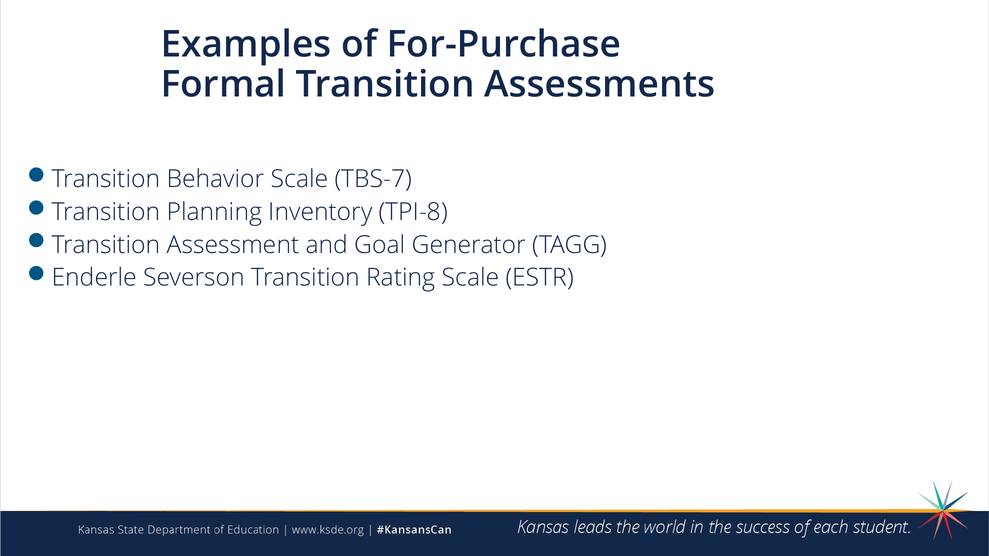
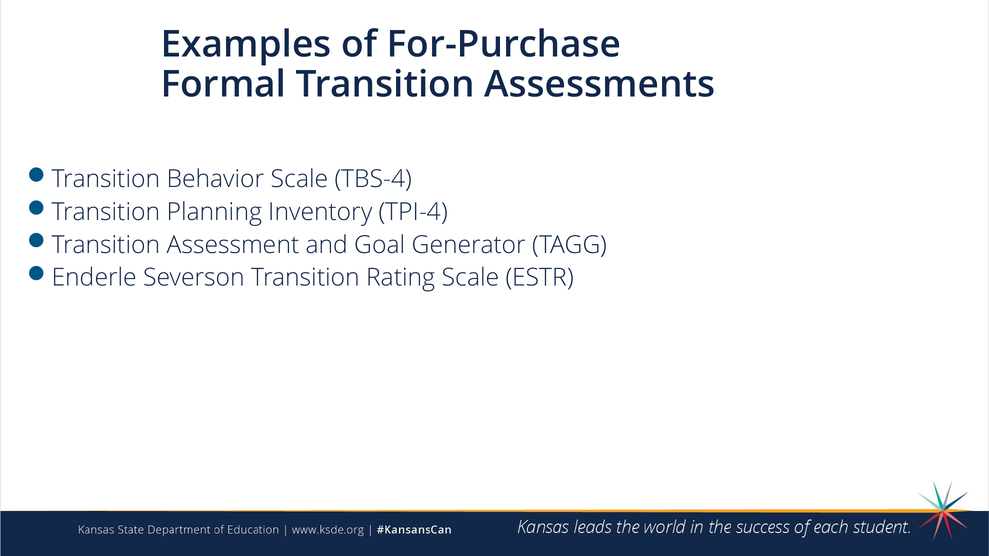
TBS-7: TBS-7 -> TBS-4
TPI-8: TPI-8 -> TPI-4
